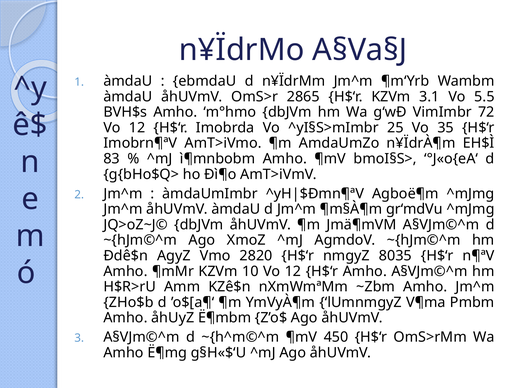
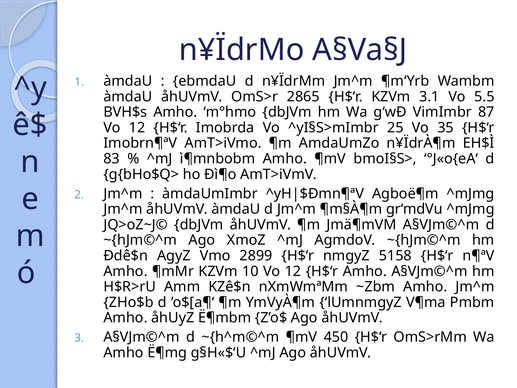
72: 72 -> 87
2820: 2820 -> 2899
8035: 8035 -> 5158
